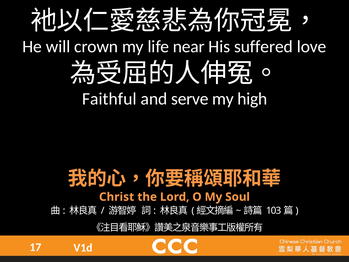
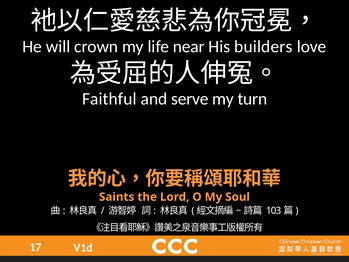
suffered: suffered -> builders
high: high -> turn
Christ: Christ -> Saints
